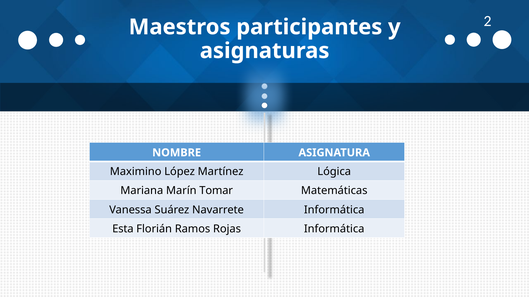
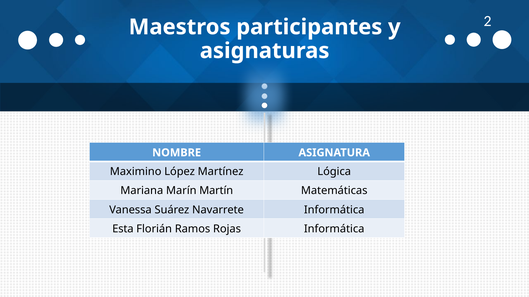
Tomar: Tomar -> Martín
